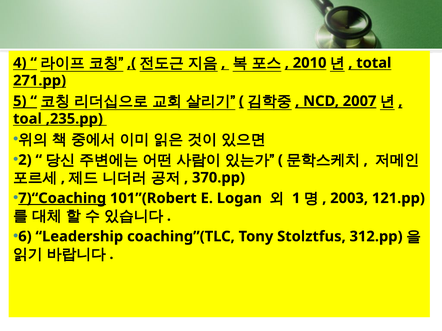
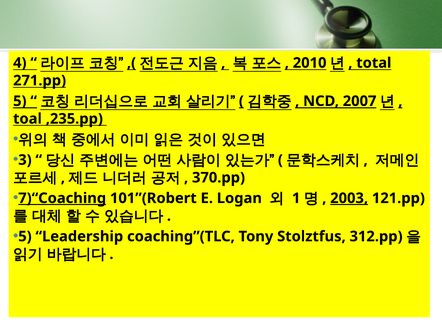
2: 2 -> 3
2003 underline: none -> present
6 at (25, 237): 6 -> 5
